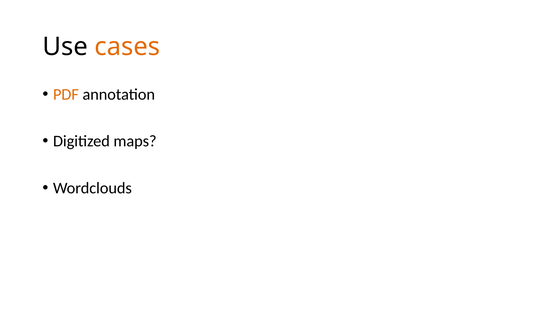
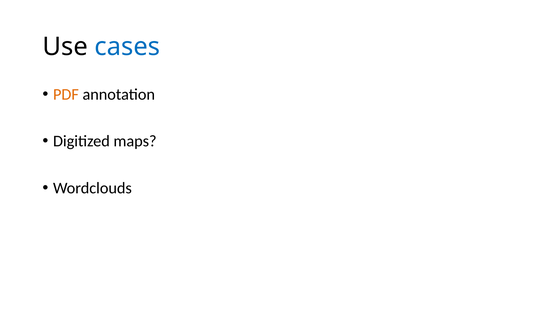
cases colour: orange -> blue
